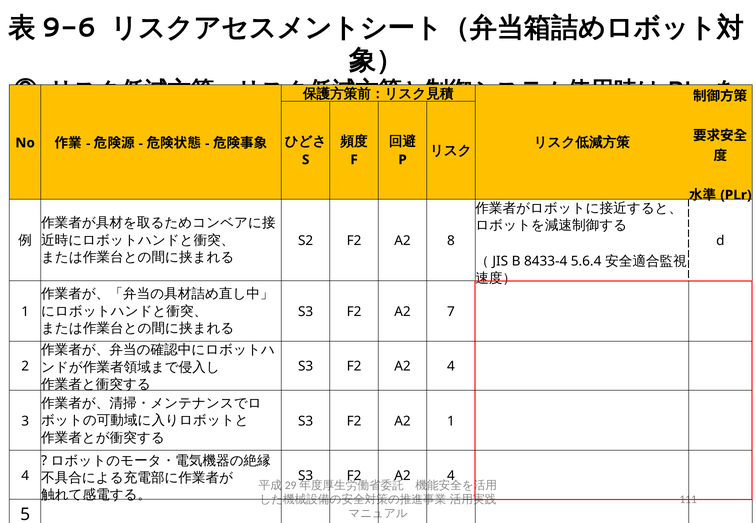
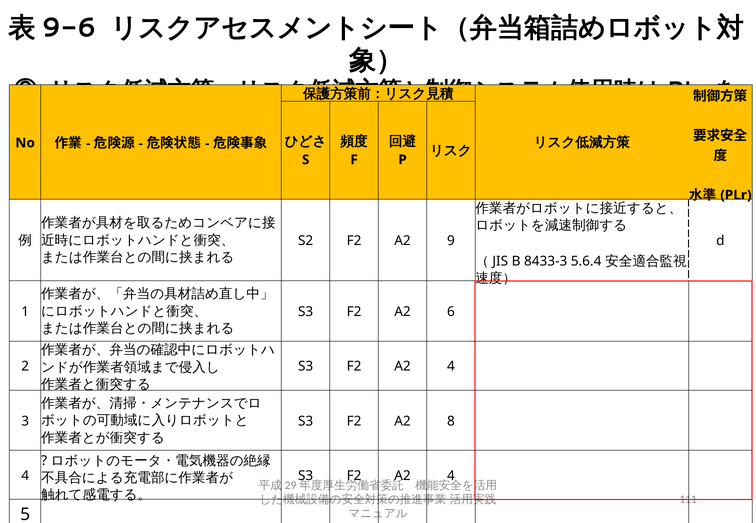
8: 8 -> 9
8433-4: 8433-4 -> 8433-3
7: 7 -> 6
A2 1: 1 -> 8
